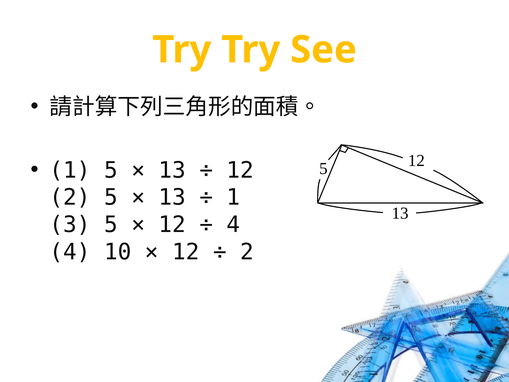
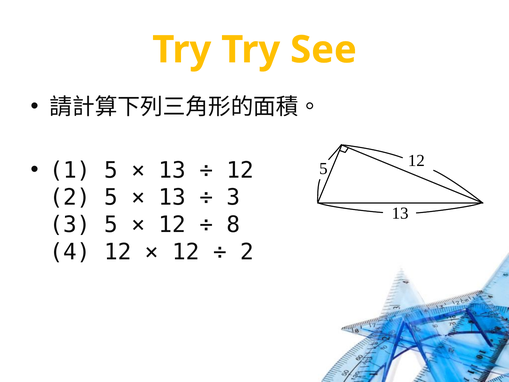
1 at (233, 197): 1 -> 3
4 at (233, 225): 4 -> 8
4 10: 10 -> 12
